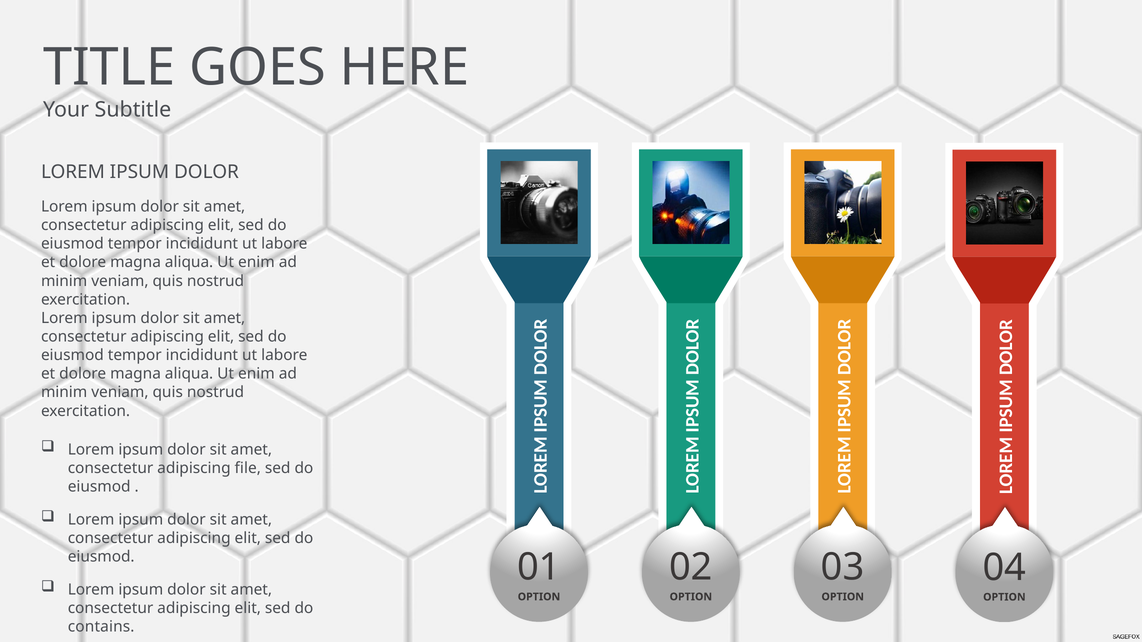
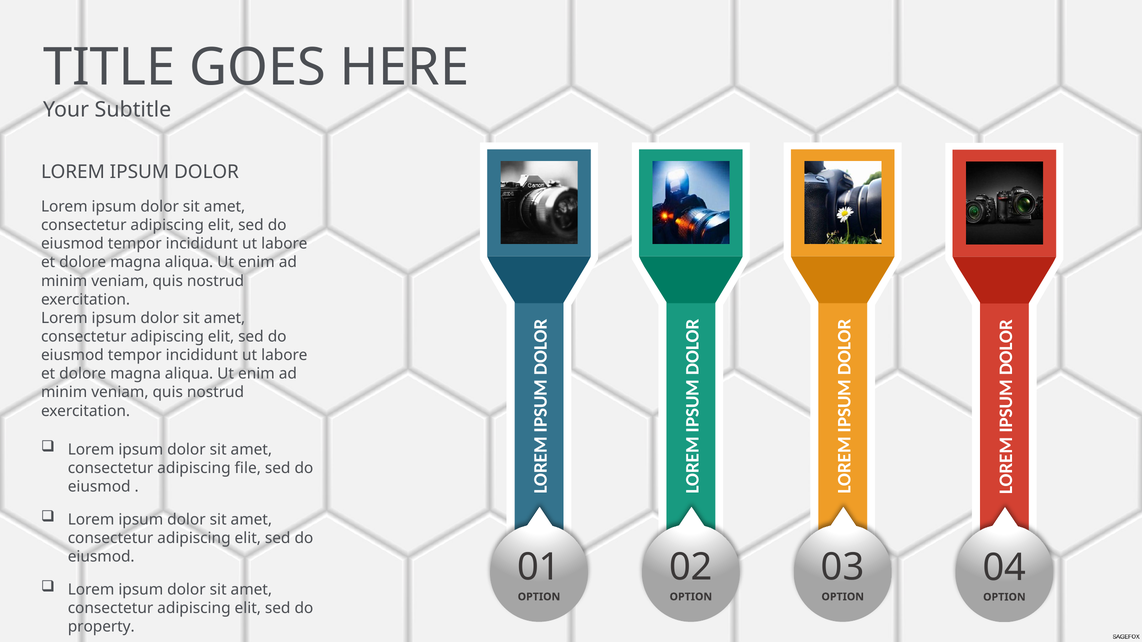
contains: contains -> property
